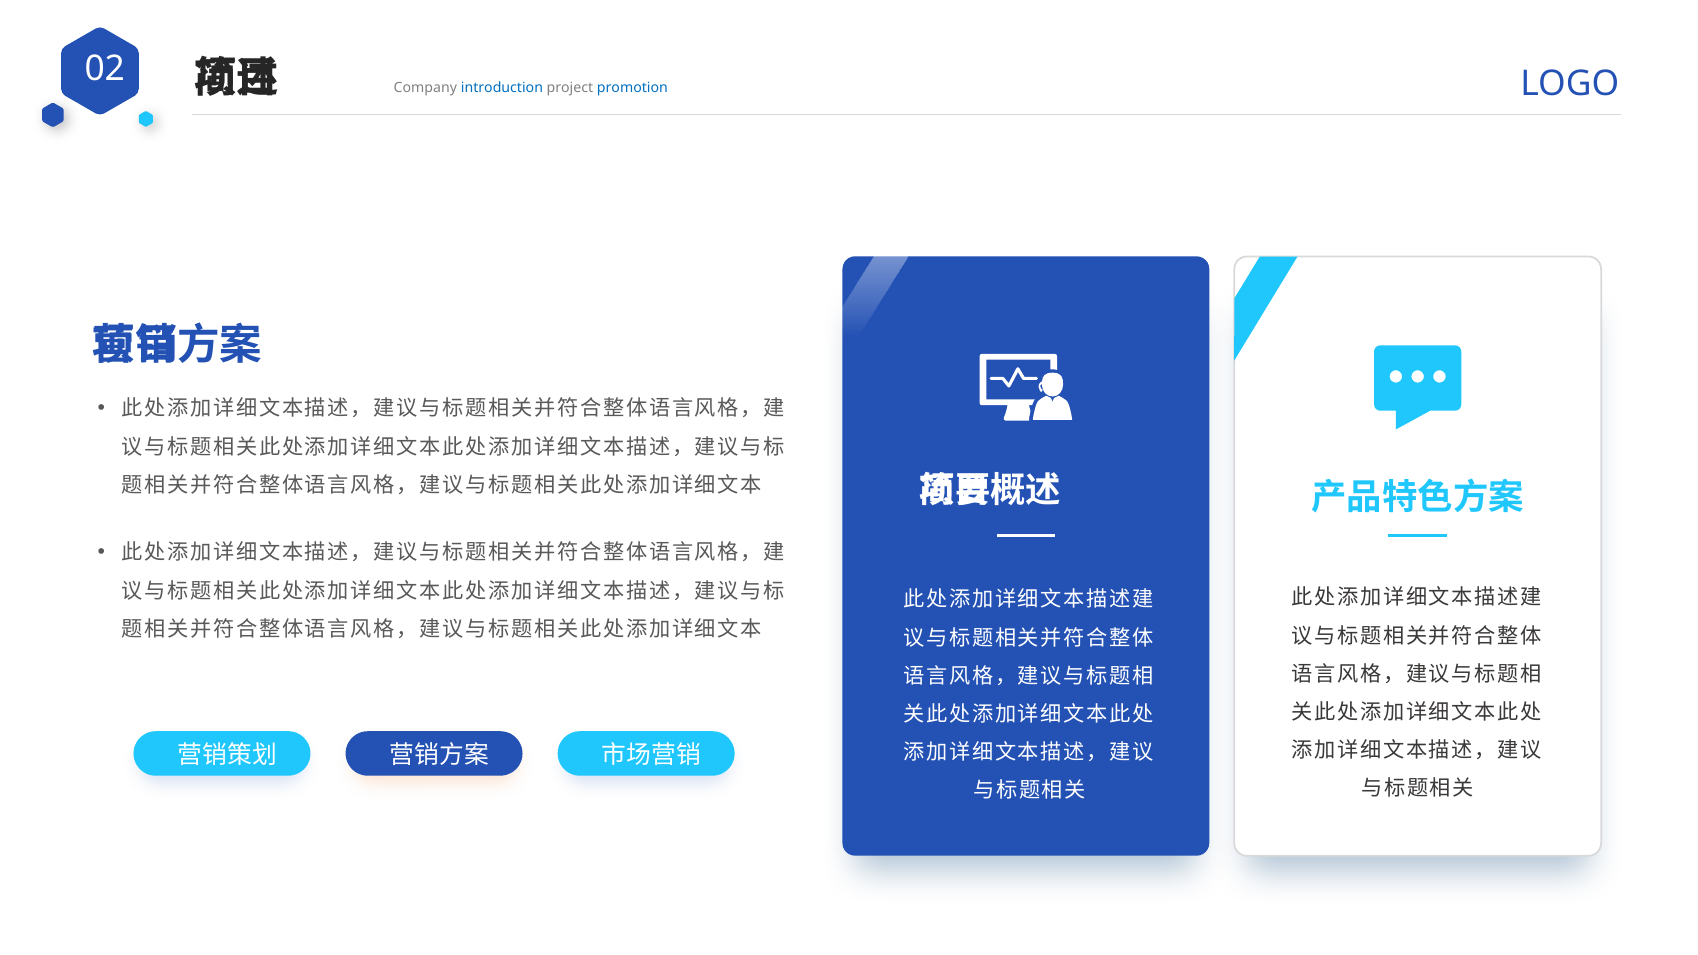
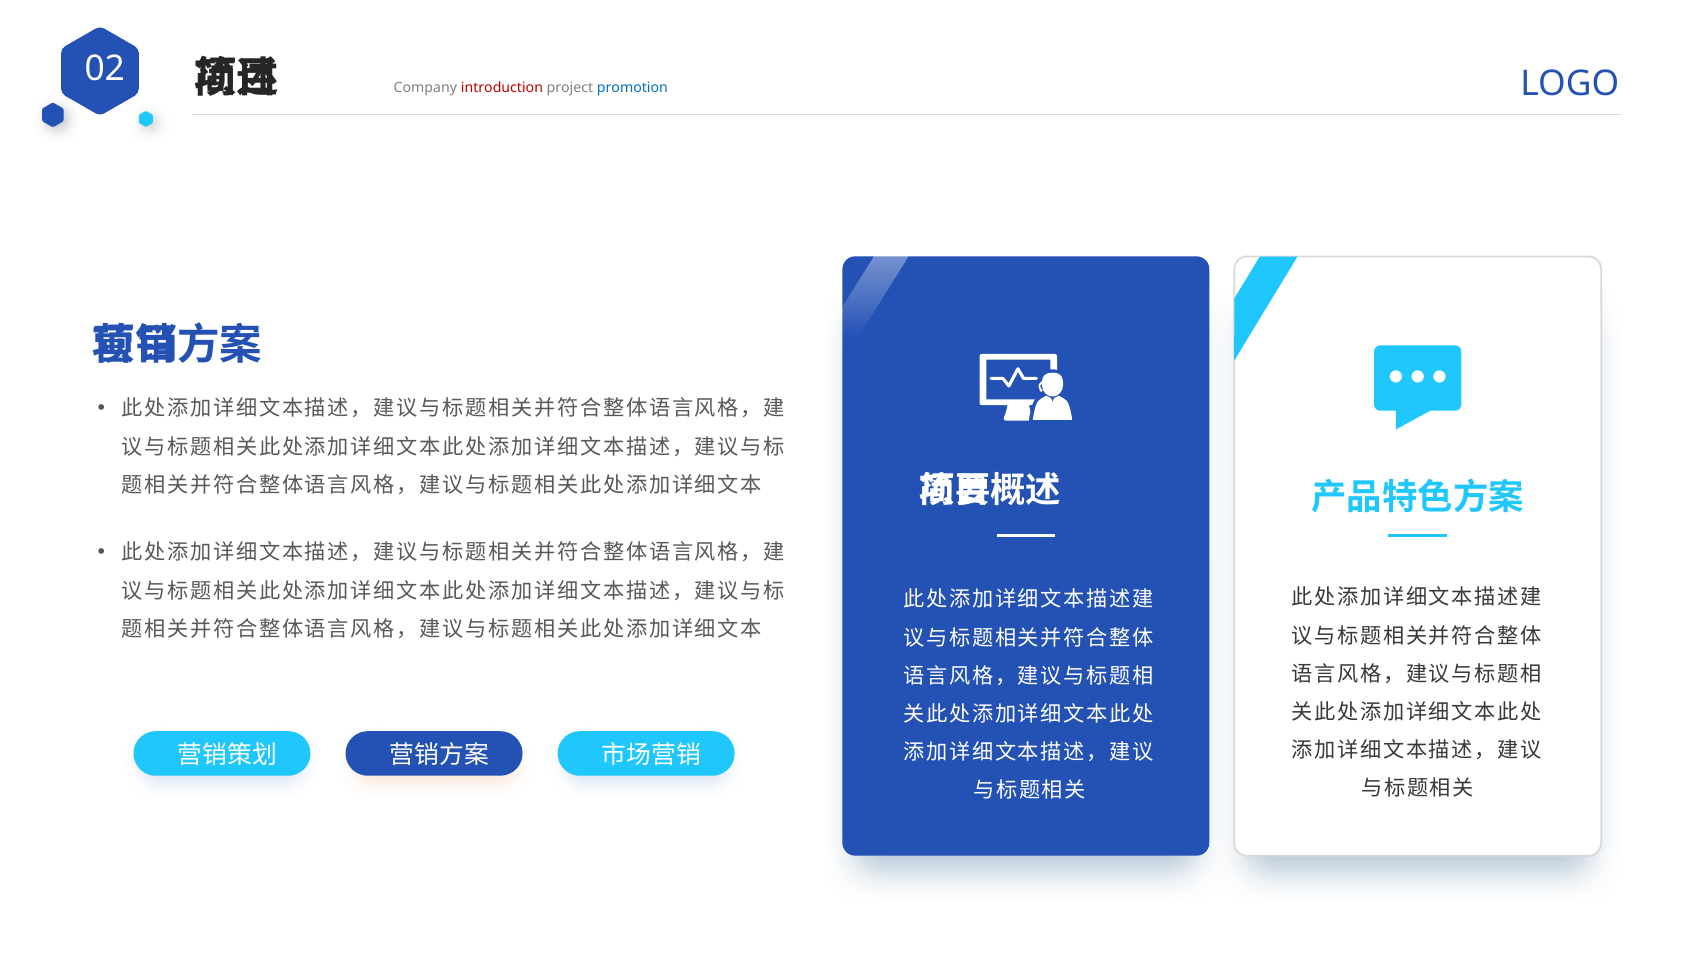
introduction colour: blue -> red
